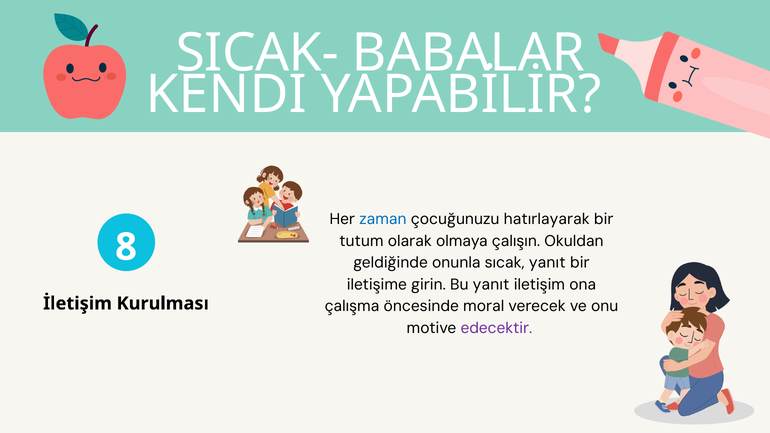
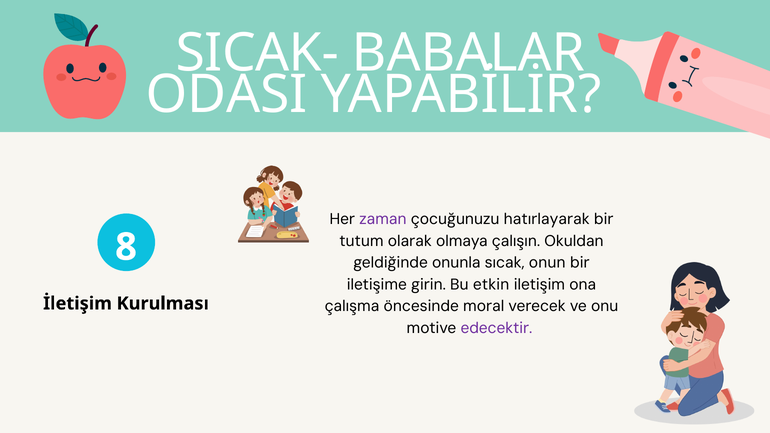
KENDI: KENDI -> ODASI
zaman colour: blue -> purple
sıcak yanıt: yanıt -> onun
Bu yanıt: yanıt -> etkin
